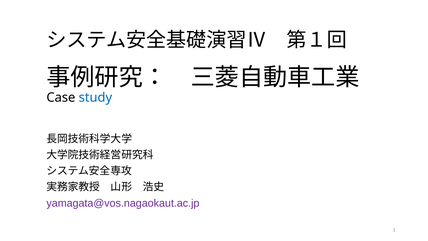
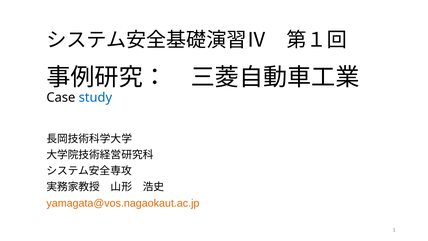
yamagata@vos.nagaokaut.ac.jp colour: purple -> orange
